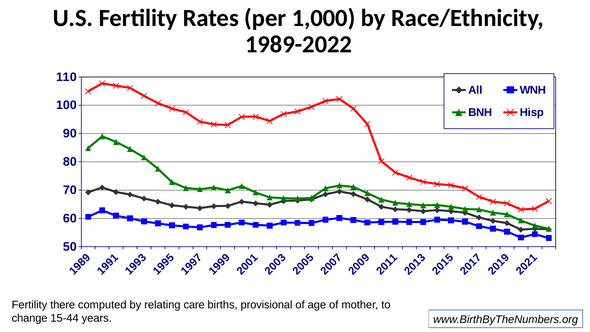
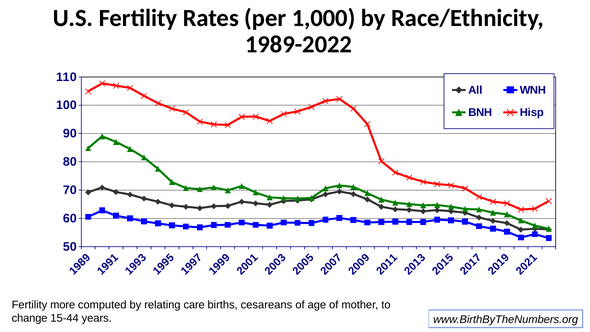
there: there -> more
provisional: provisional -> cesareans
